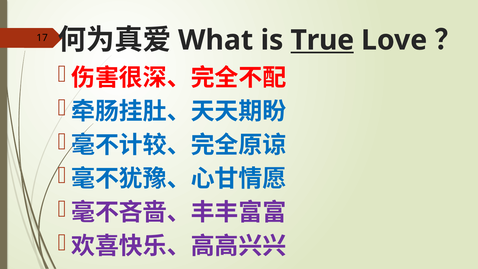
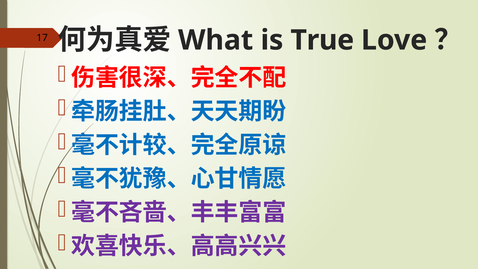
True underline: present -> none
